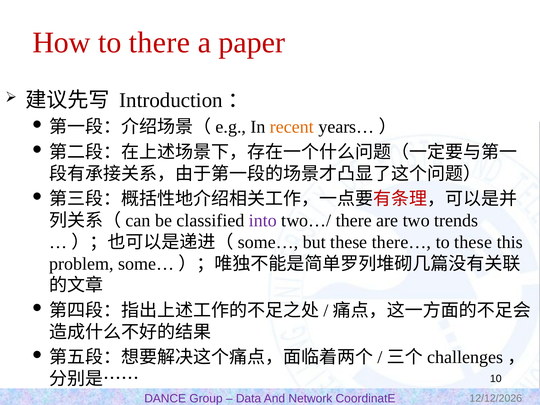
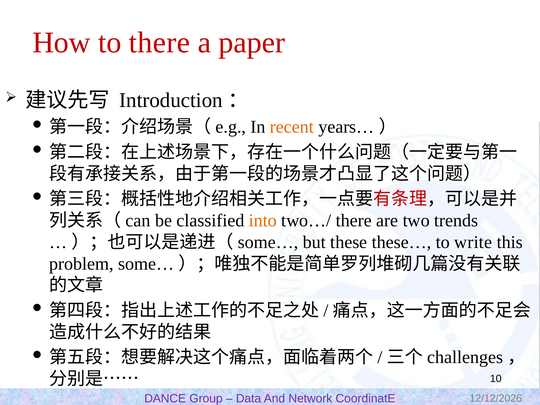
into colour: purple -> orange
there…: there… -> these…
to these: these -> write
